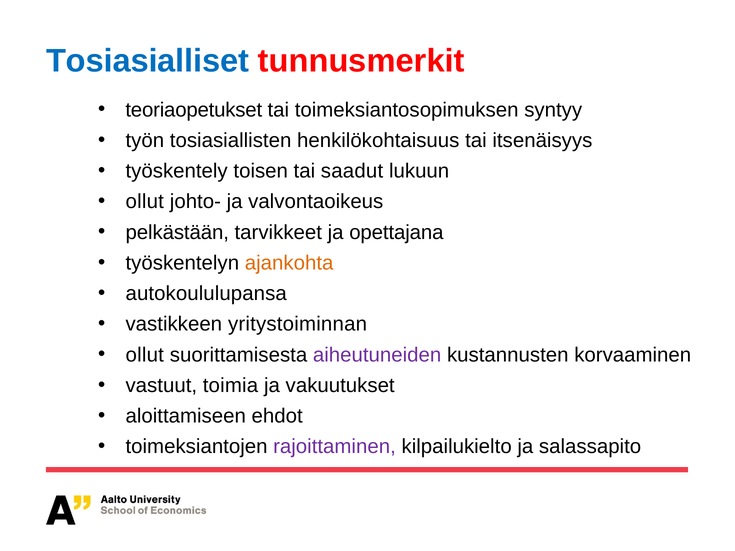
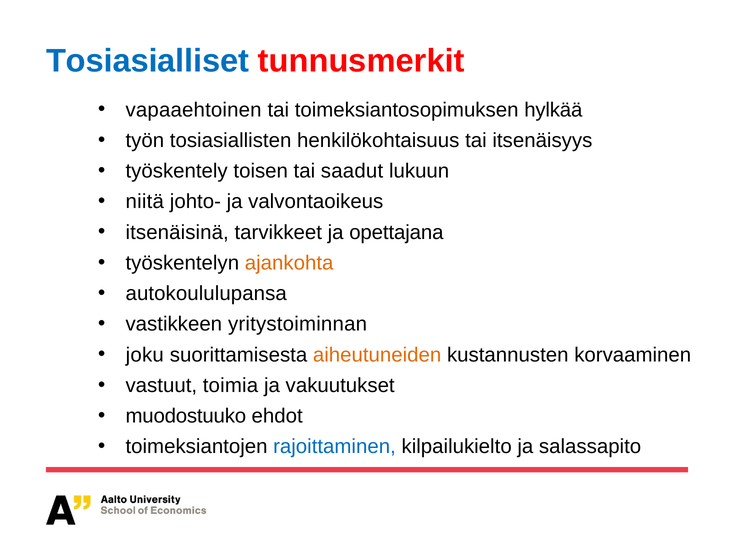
teoriaopetukset: teoriaopetukset -> vapaaehtoinen
syntyy: syntyy -> hylkää
ollut at (145, 202): ollut -> niitä
pelkästään: pelkästään -> itsenäisinä
ollut at (145, 355): ollut -> joku
aiheutuneiden colour: purple -> orange
aloittamiseen: aloittamiseen -> muodostuuko
rajoittaminen colour: purple -> blue
